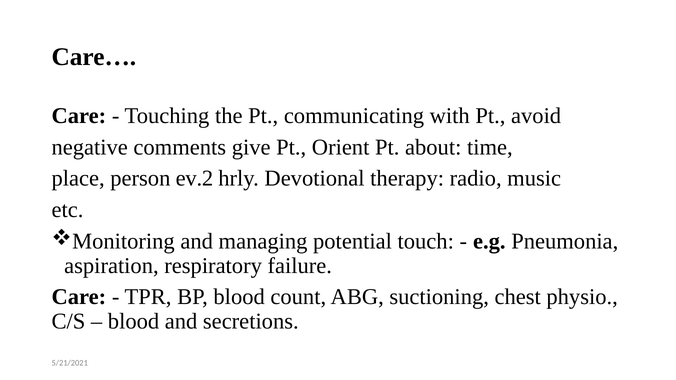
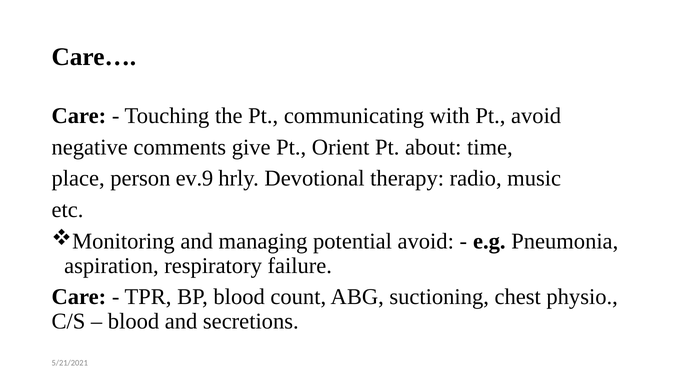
ev.2: ev.2 -> ev.9
potential touch: touch -> avoid
